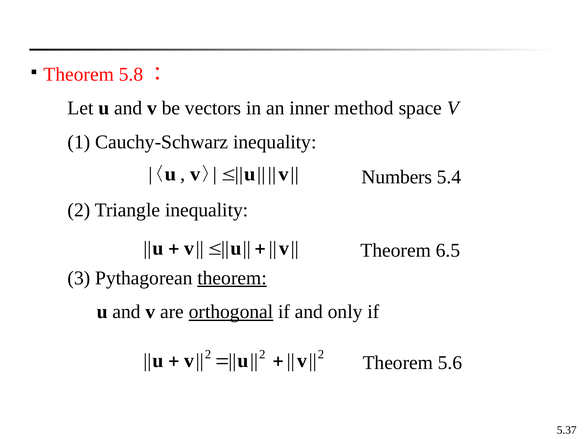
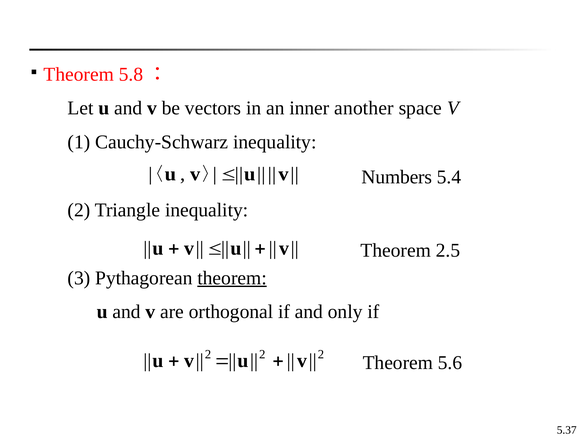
method: method -> another
6.5: 6.5 -> 2.5
orthogonal underline: present -> none
